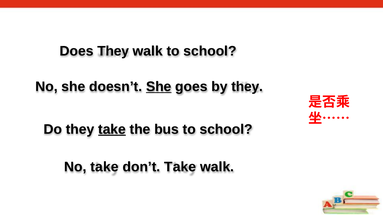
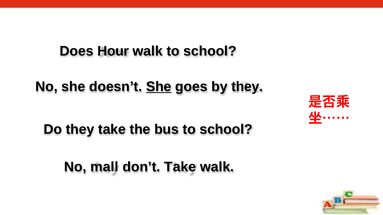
Does They: They -> Hour
take at (112, 130) underline: present -> none
No take: take -> mall
